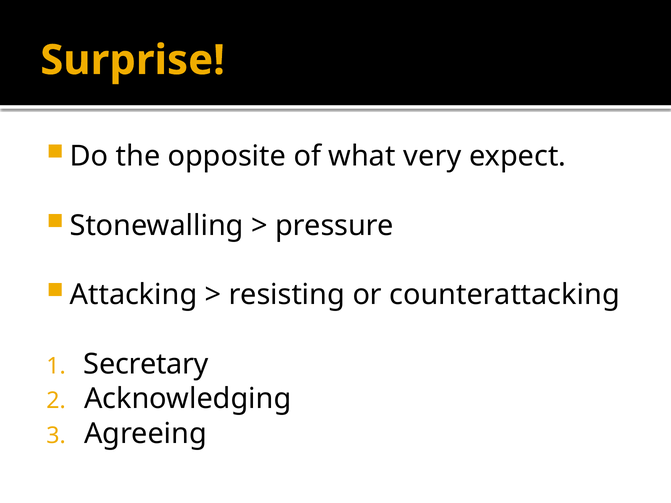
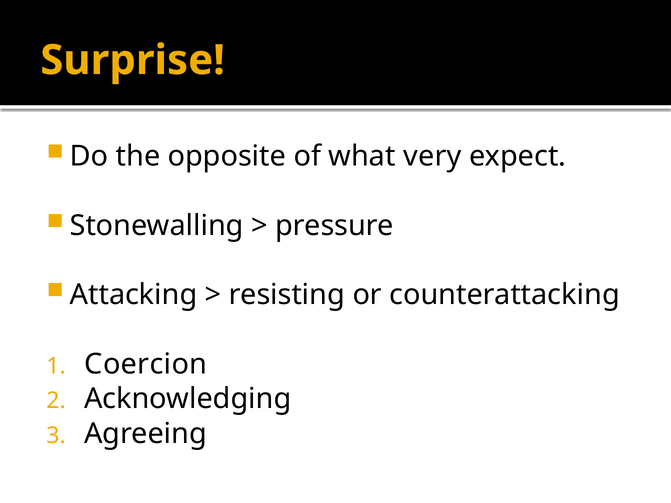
Secretary: Secretary -> Coercion
